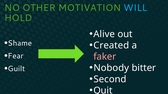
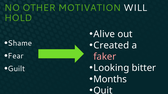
WILL colour: light blue -> white
Nobody: Nobody -> Looking
Second: Second -> Months
